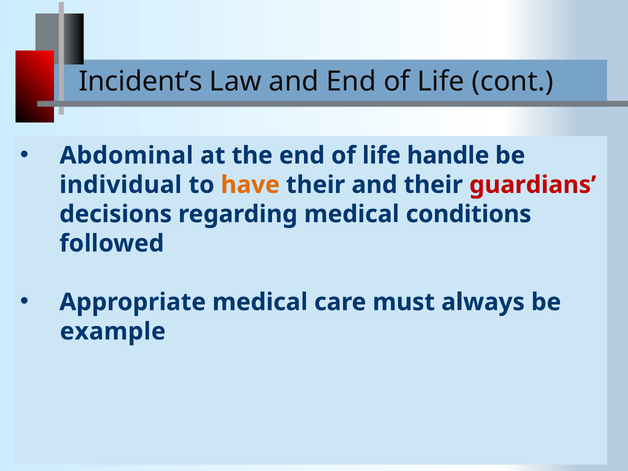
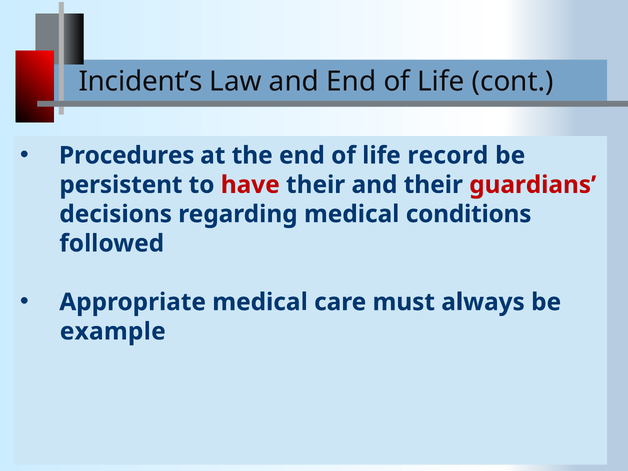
Abdominal: Abdominal -> Procedures
handle: handle -> record
individual: individual -> persistent
have colour: orange -> red
